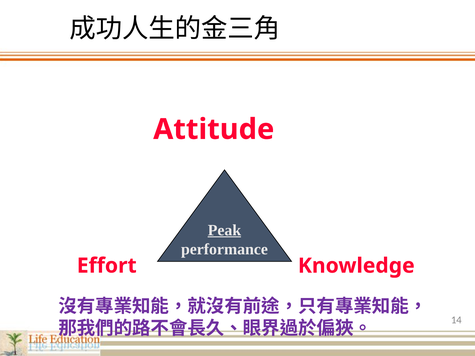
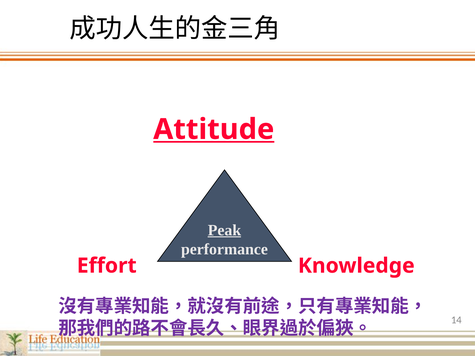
Attitude underline: none -> present
